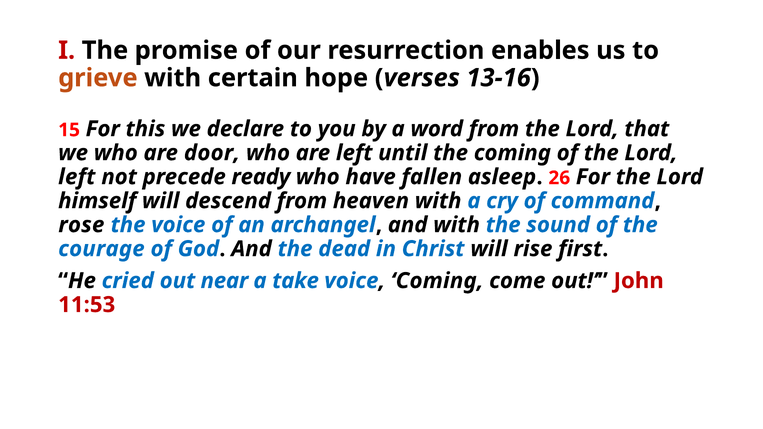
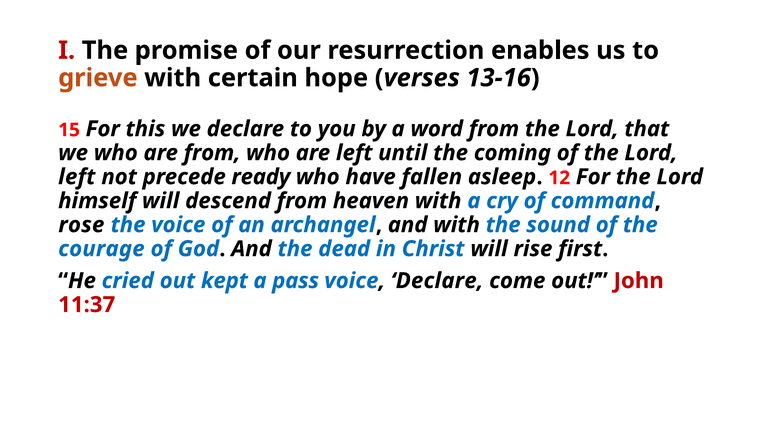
are door: door -> from
26: 26 -> 12
near: near -> kept
take: take -> pass
voice Coming: Coming -> Declare
11:53: 11:53 -> 11:37
